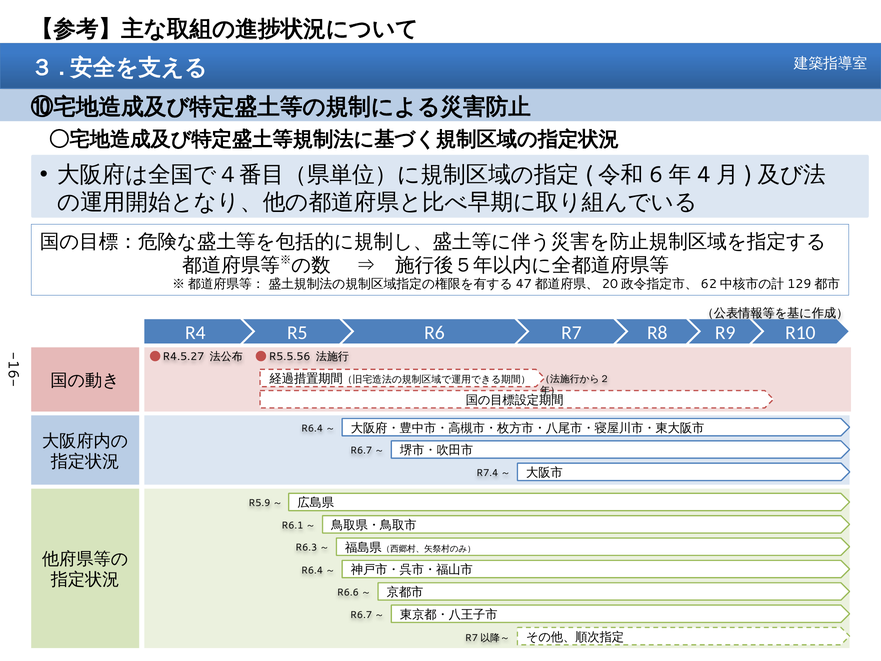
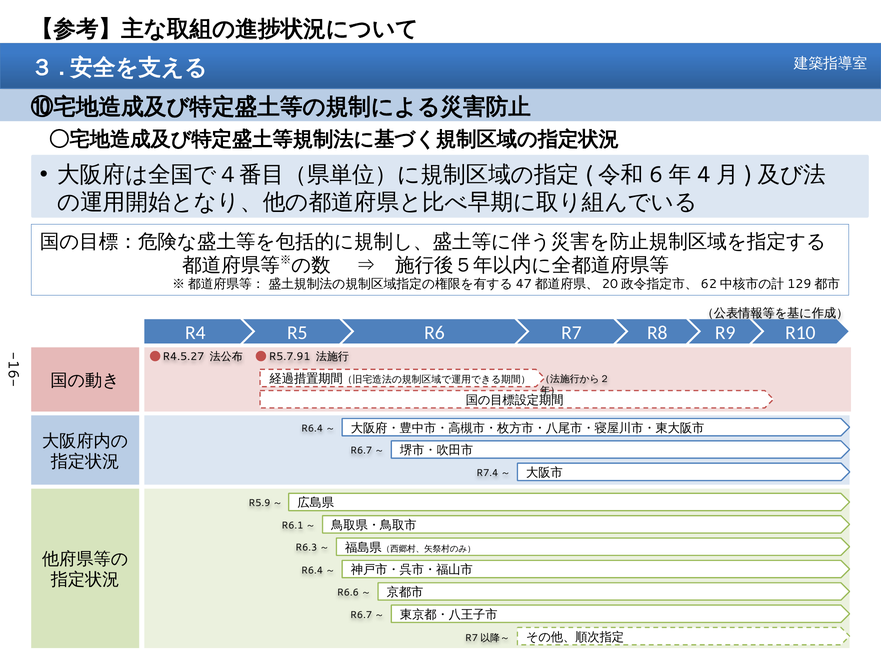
R5.5.56: R5.5.56 -> R5.7.91
